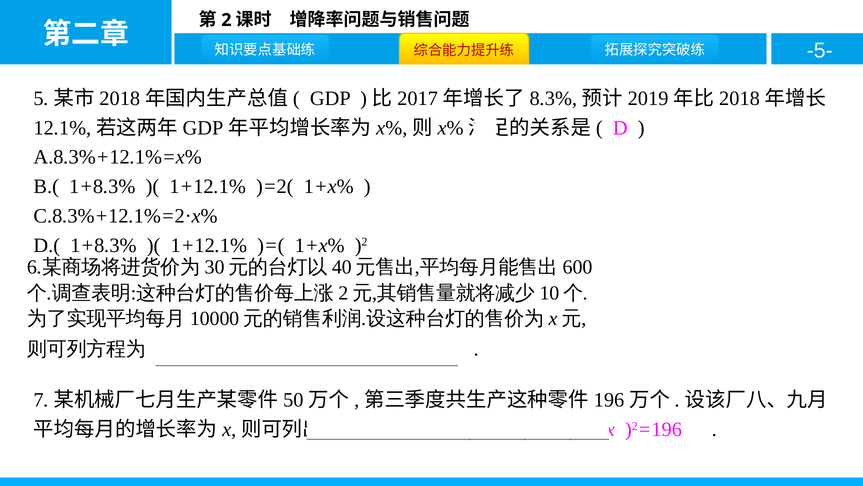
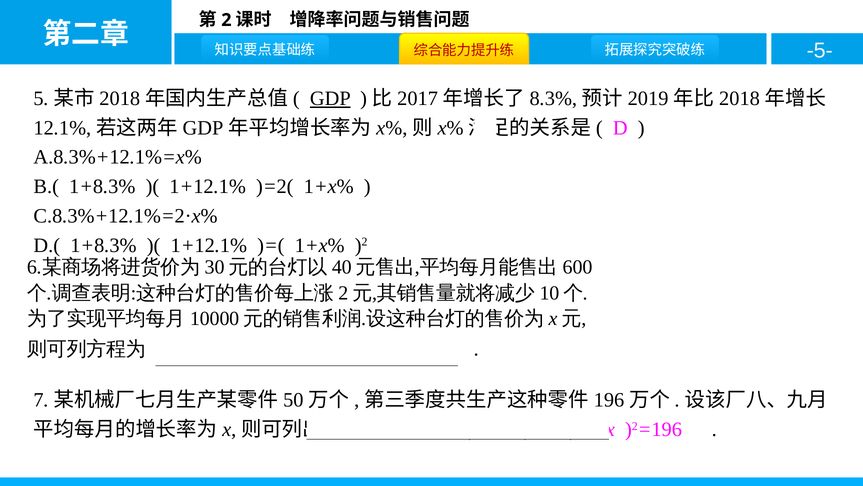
GDP underline: none -> present
